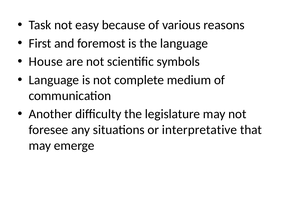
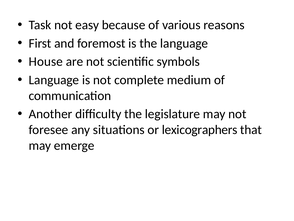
interpretative: interpretative -> lexicographers
